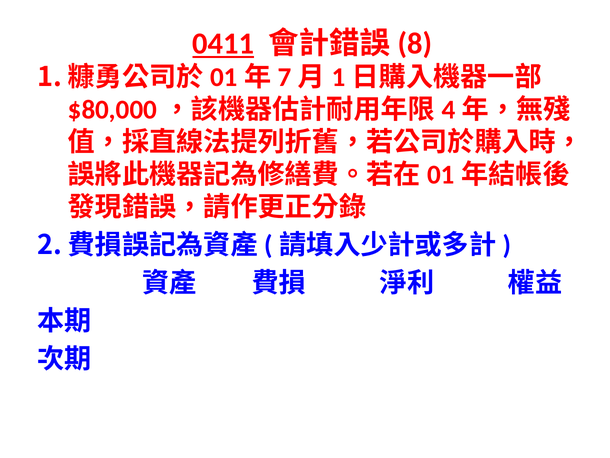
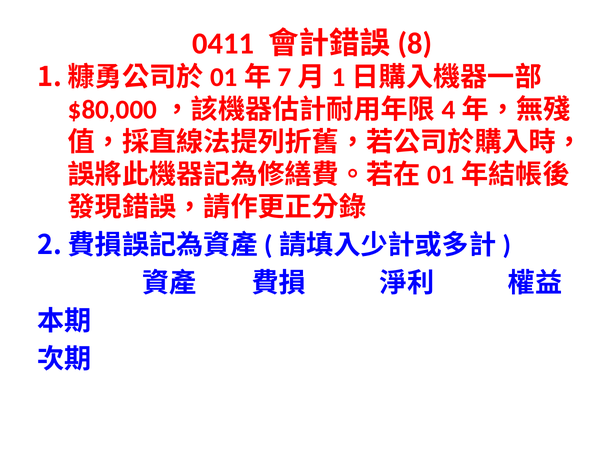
0411 underline: present -> none
